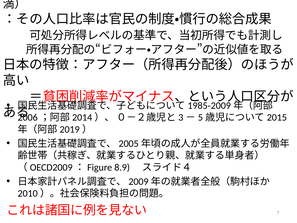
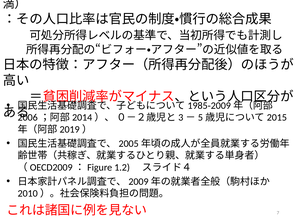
8.9: 8.9 -> 1.2
